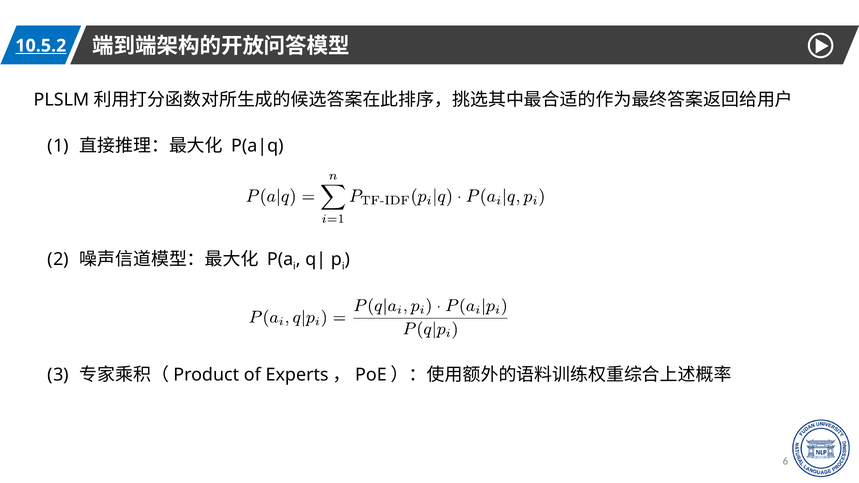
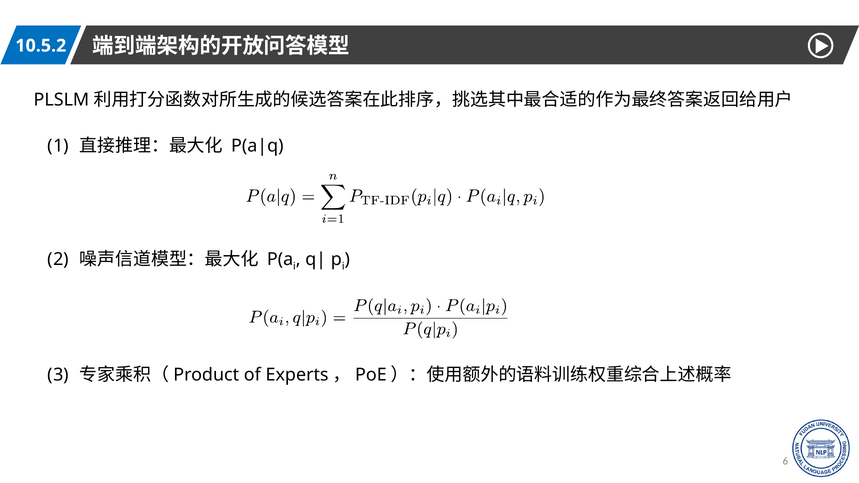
10.5.2 underline: present -> none
